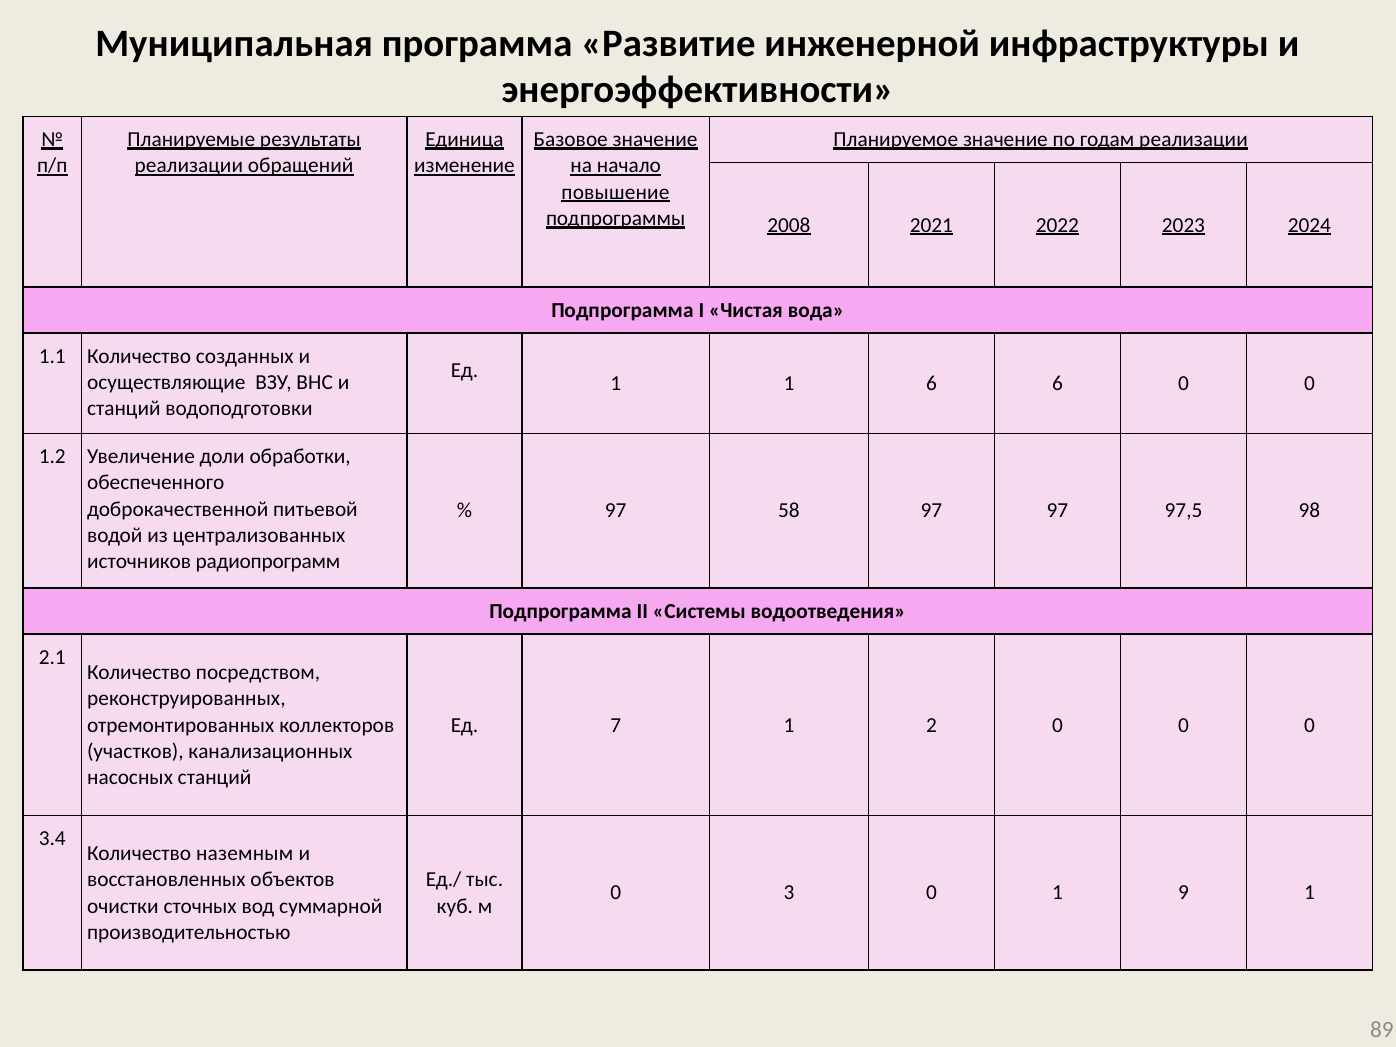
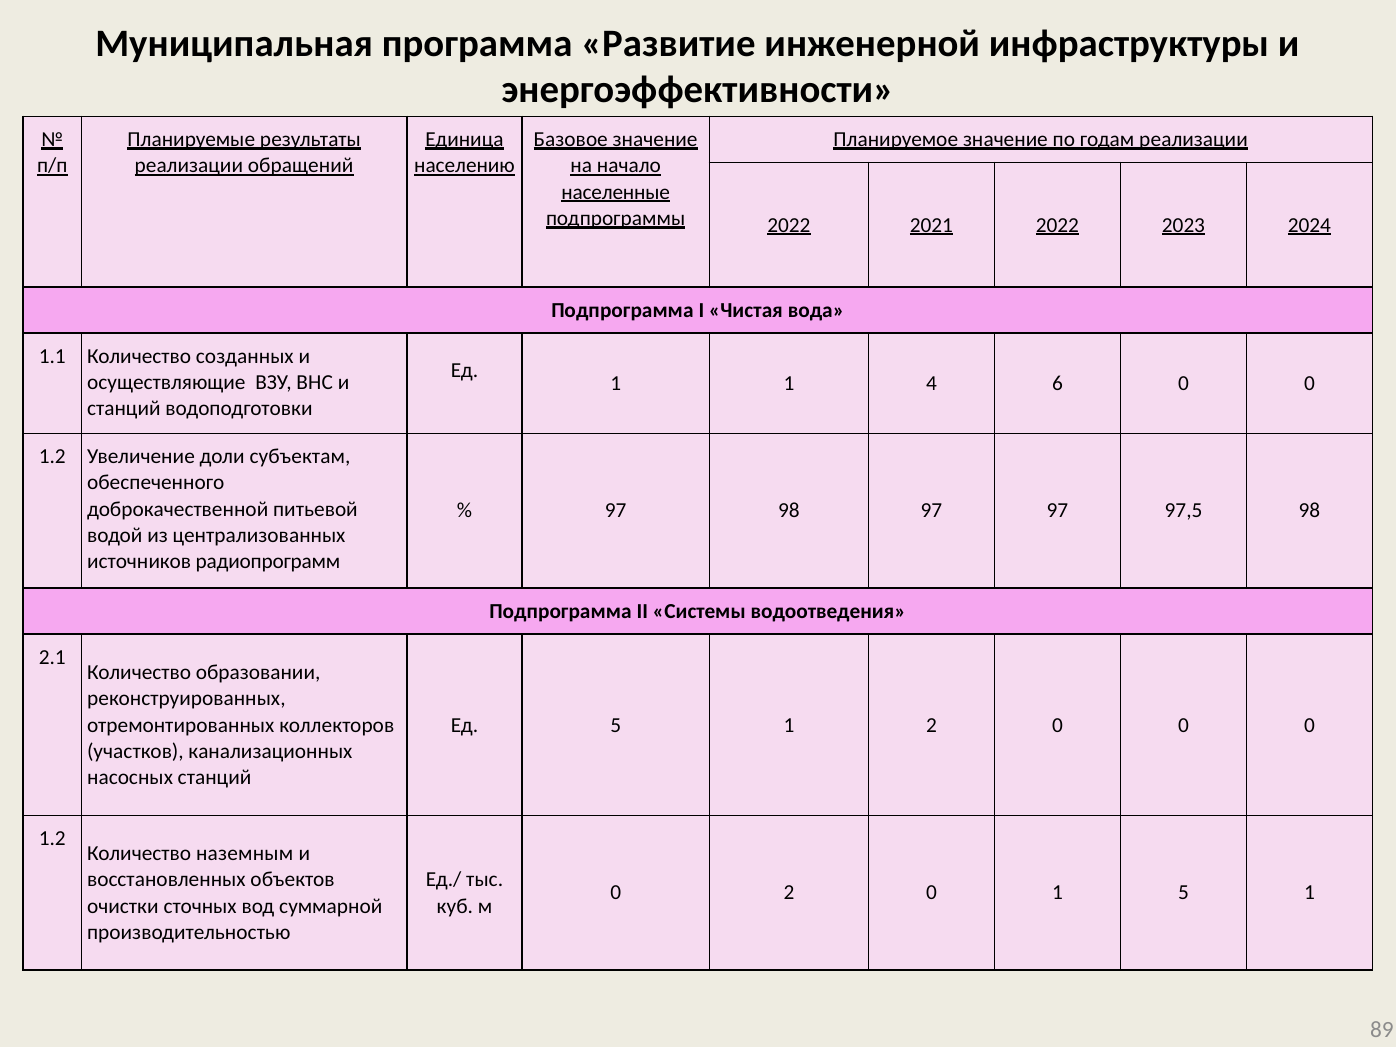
изменение: изменение -> населению
повышение: повышение -> населенные
2008 at (789, 225): 2008 -> 2022
1 6: 6 -> 4
обработки: обработки -> субъектам
97 58: 58 -> 98
посредством: посредством -> образовании
Ед 7: 7 -> 5
3.4 at (52, 838): 3.4 -> 1.2
0 3: 3 -> 2
1 9: 9 -> 5
